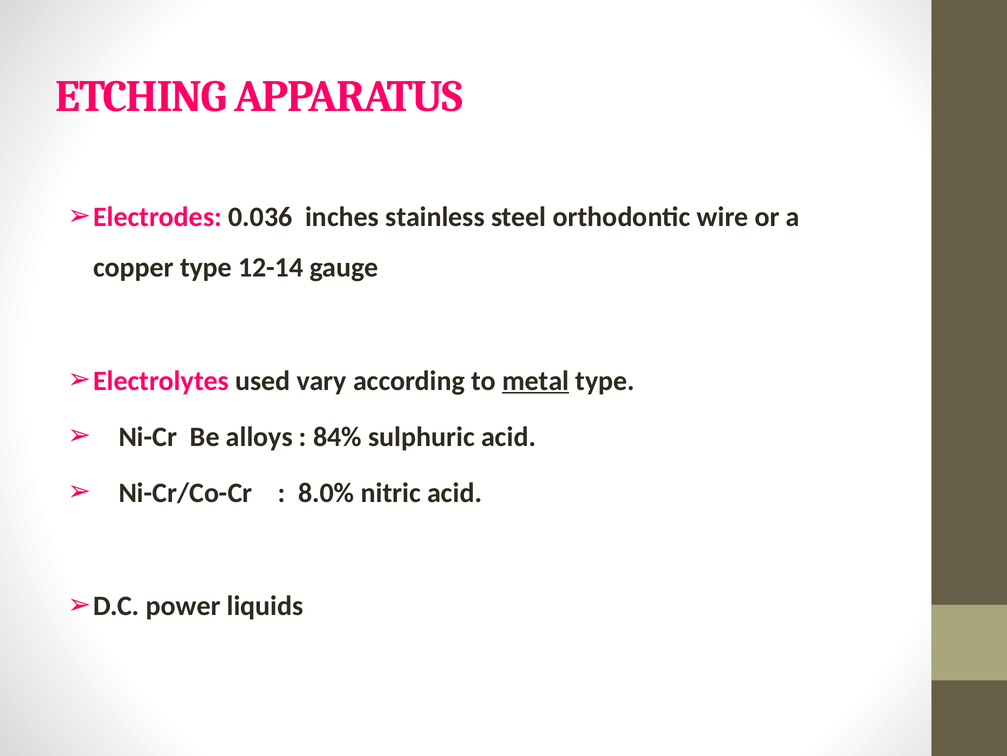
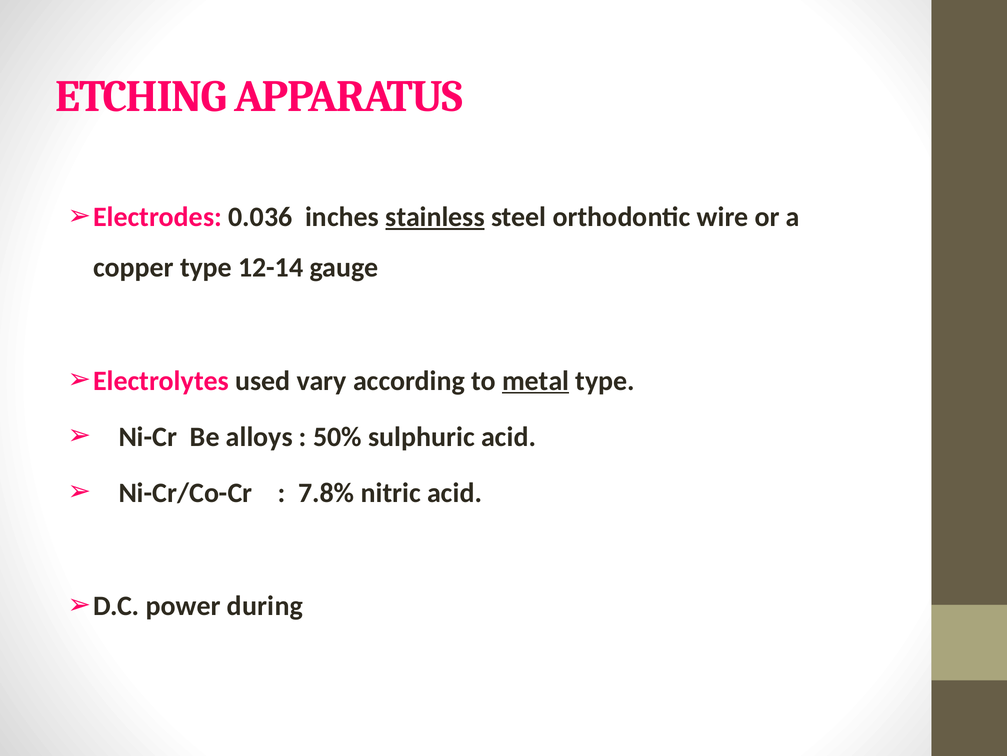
stainless underline: none -> present
84%: 84% -> 50%
8.0%: 8.0% -> 7.8%
liquids: liquids -> during
